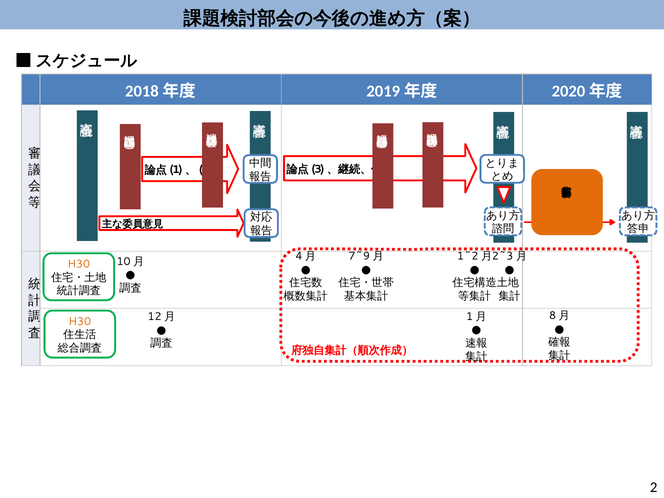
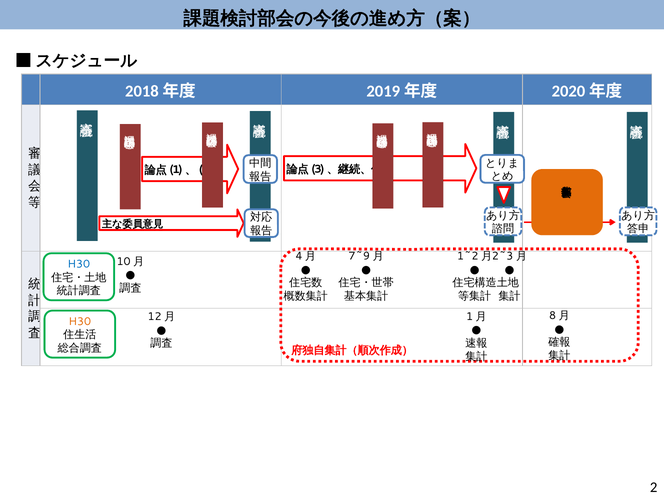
H30 at (79, 264) colour: orange -> blue
